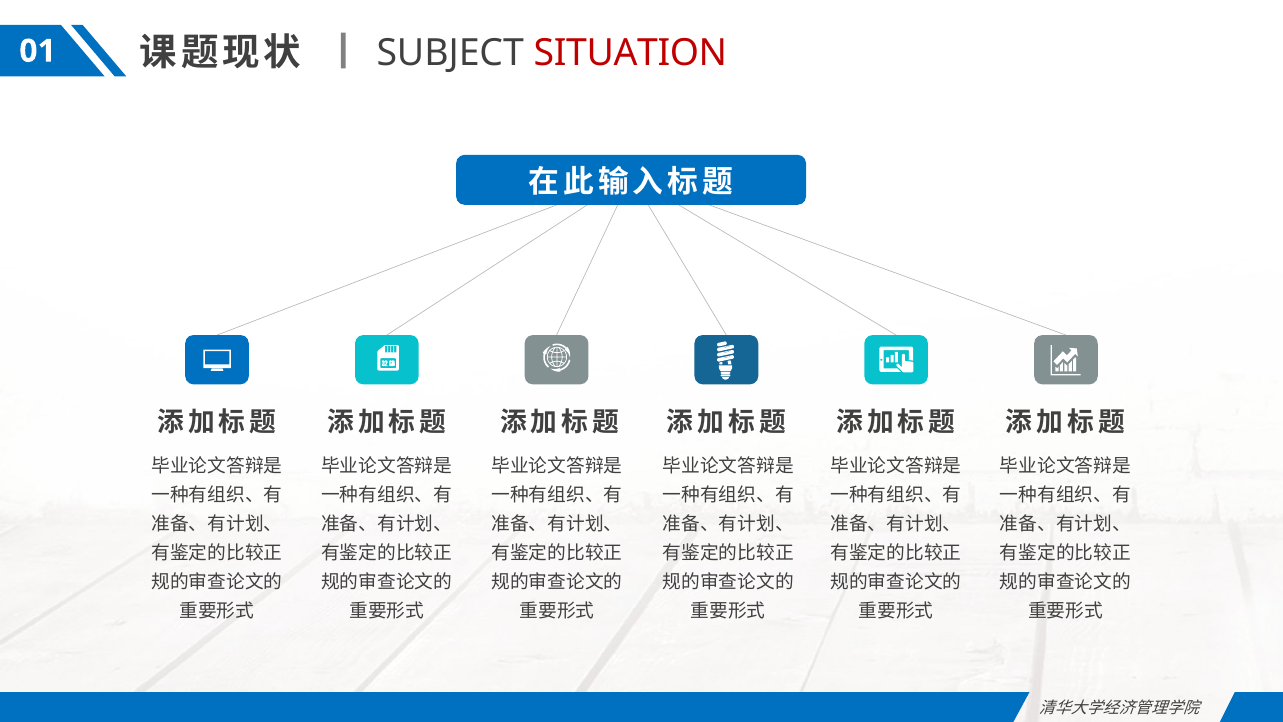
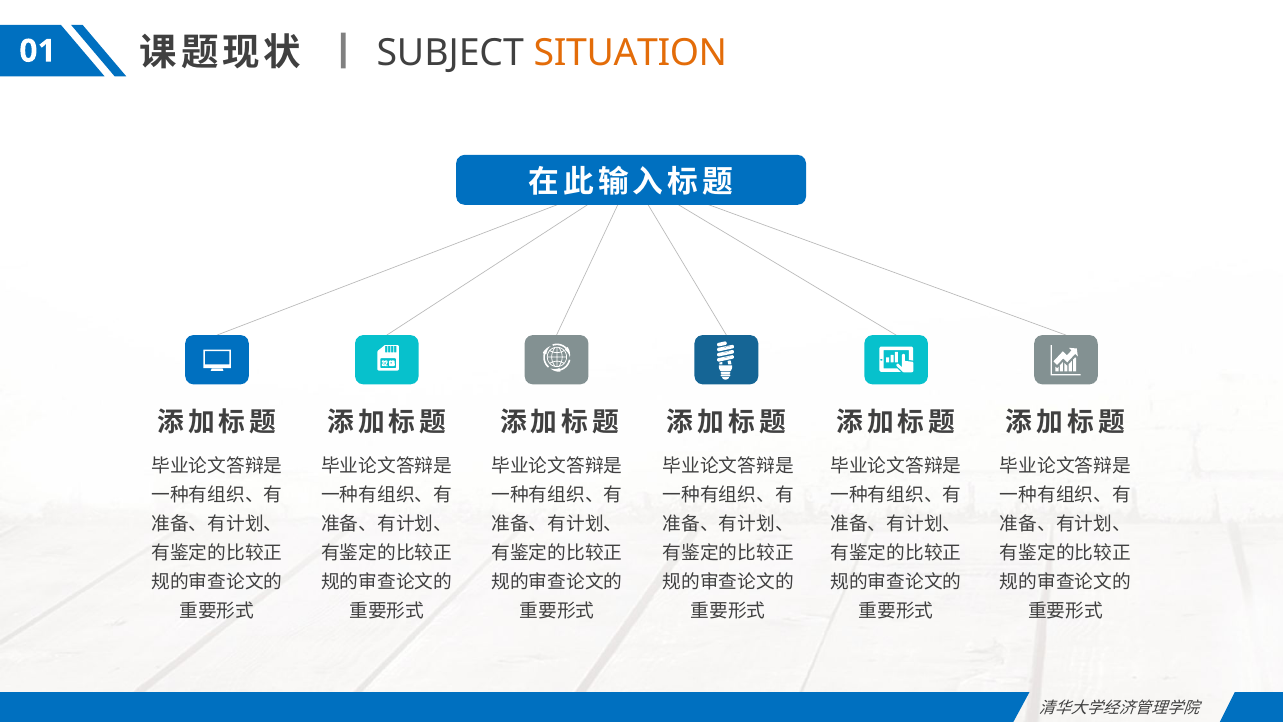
SITUATION colour: red -> orange
